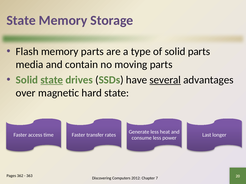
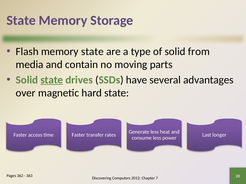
memory parts: parts -> state
solid parts: parts -> from
several underline: present -> none
